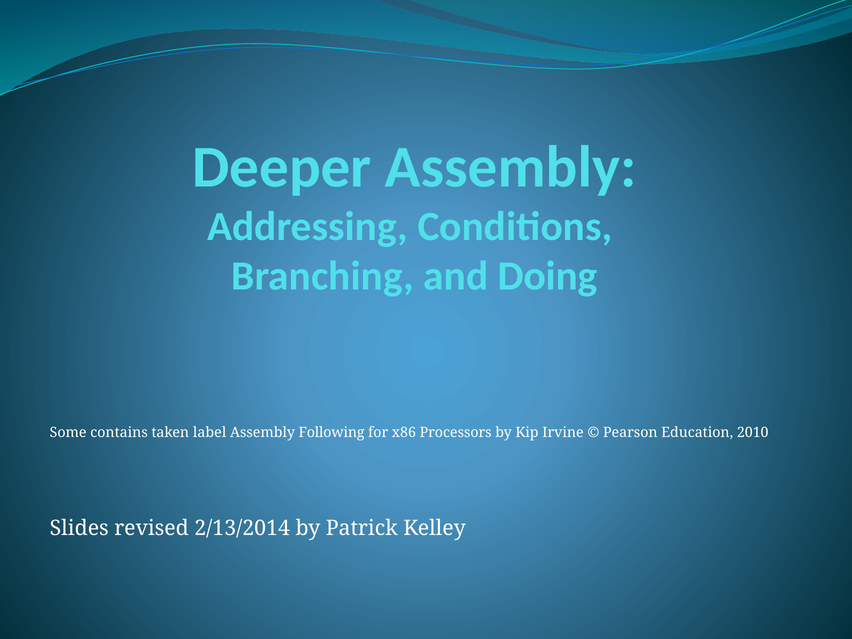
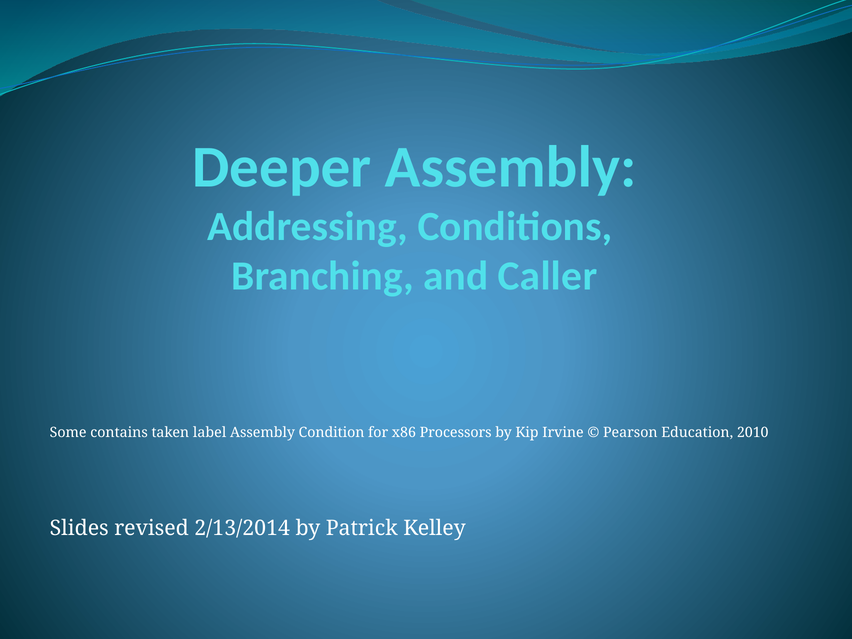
Doing: Doing -> Caller
Following: Following -> Condition
